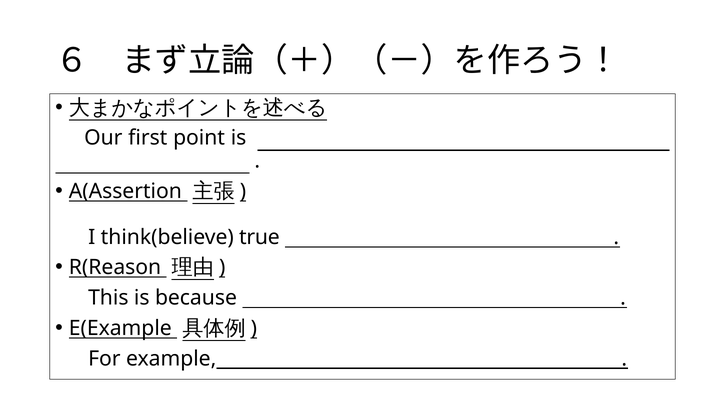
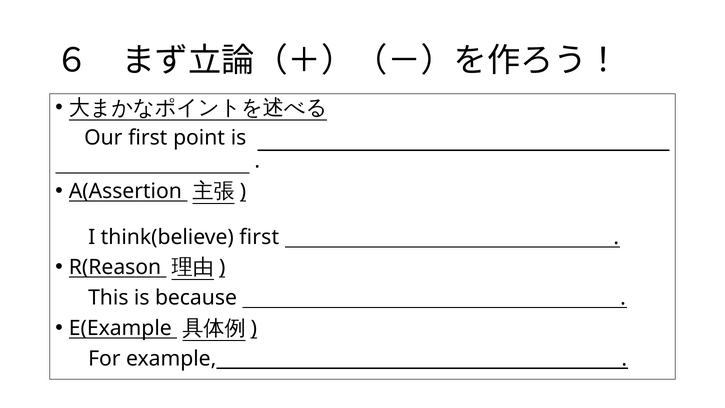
think(believe true: true -> first
